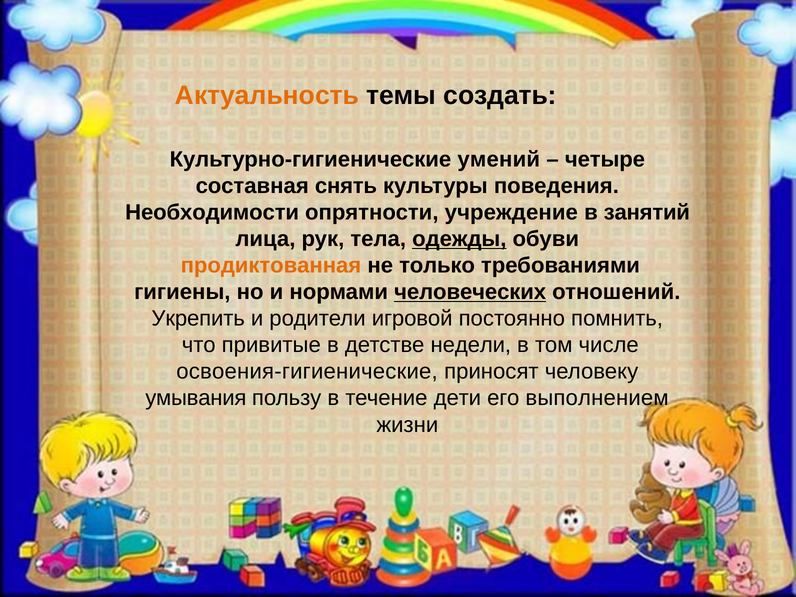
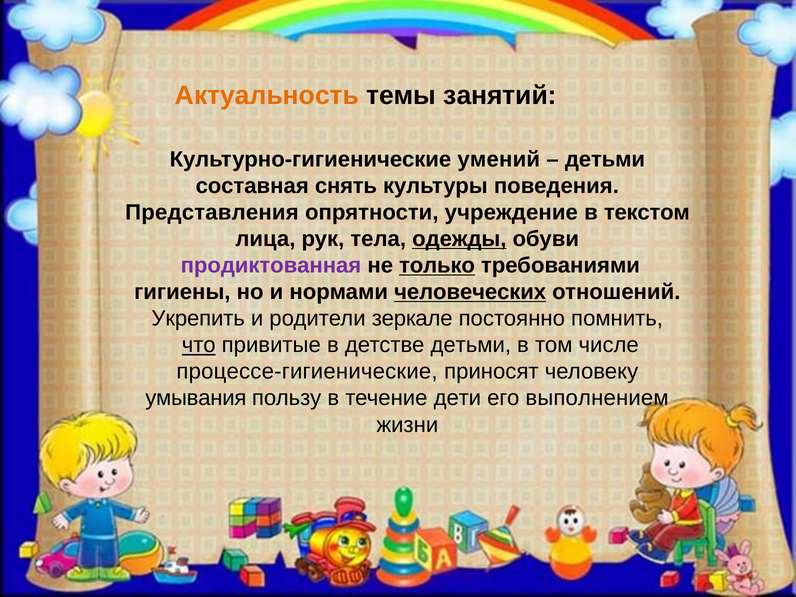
создать: создать -> занятий
четыре at (605, 159): четыре -> детьми
Необходимости: Необходимости -> Представления
занятий: занятий -> текстом
продиктованная colour: orange -> purple
только underline: none -> present
игровой: игровой -> зеркале
что underline: none -> present
детстве недели: недели -> детьми
освоения-гигиенические: освоения-гигиенические -> процессе-гигиенические
